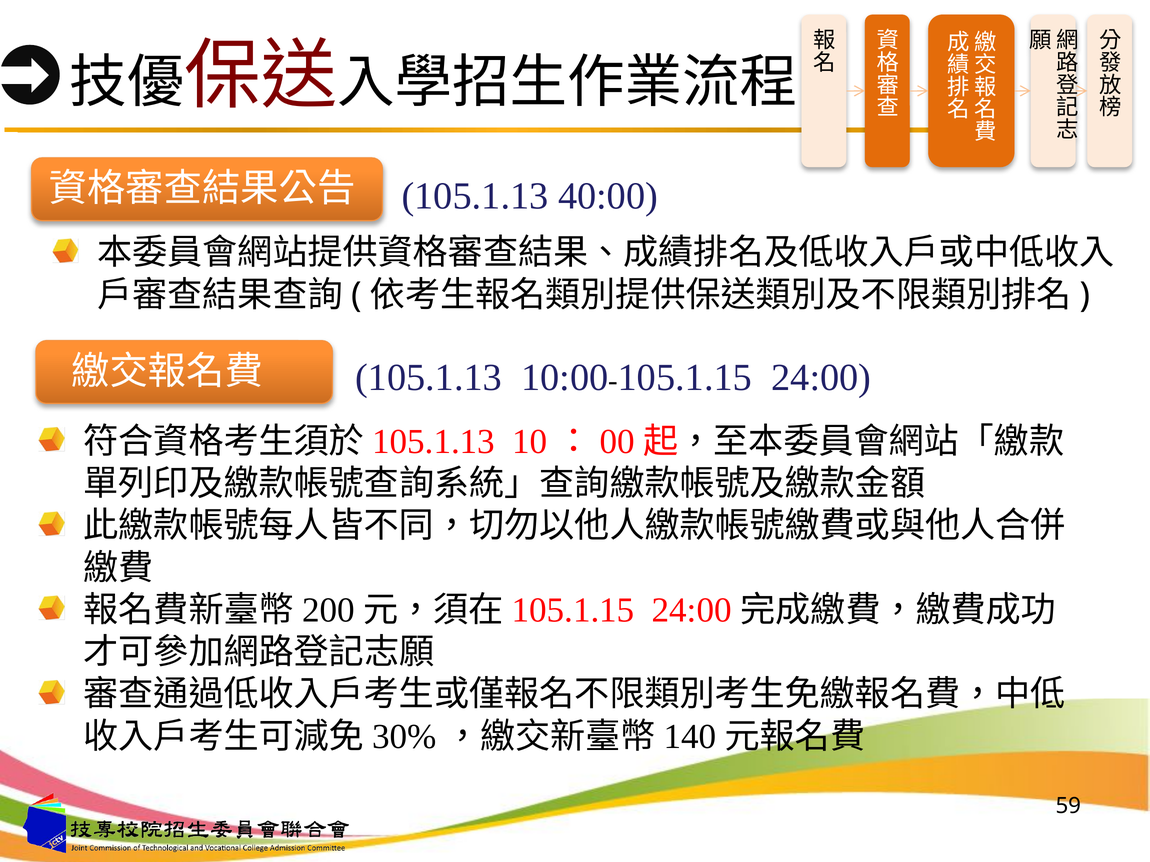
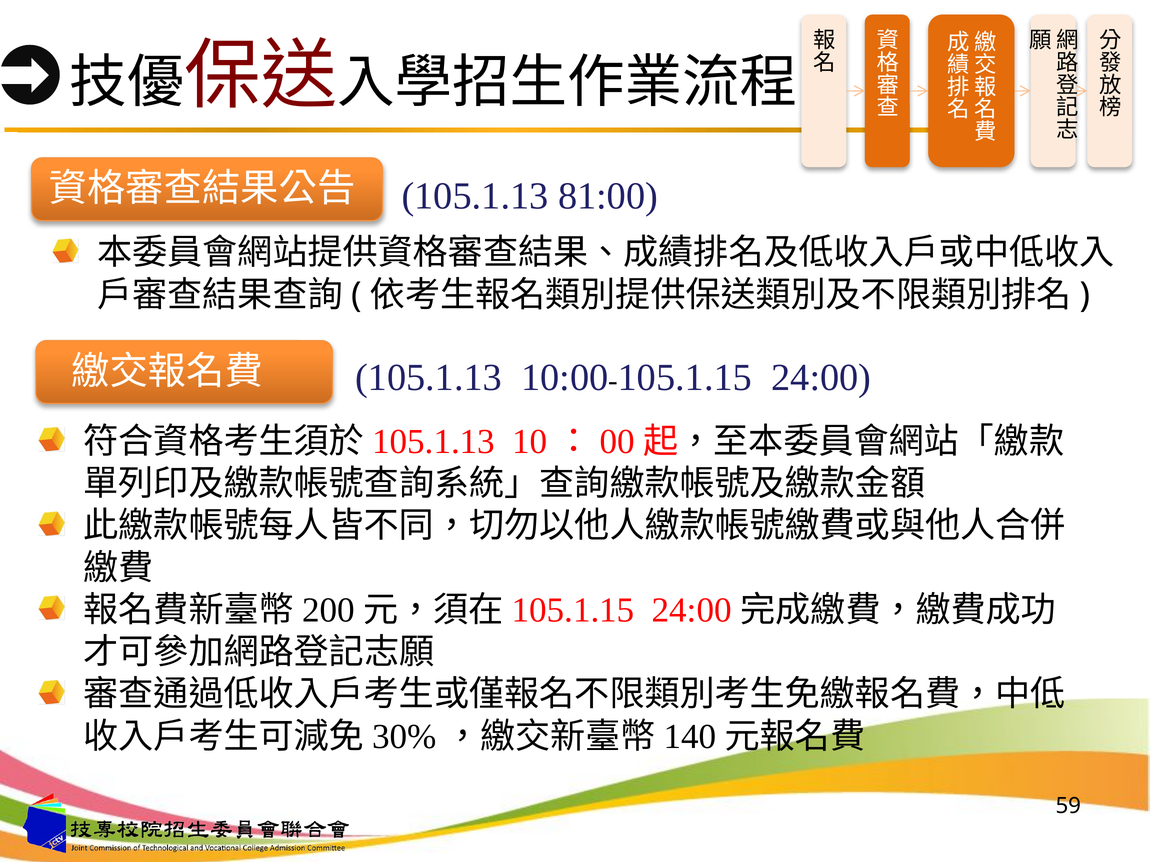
40:00: 40:00 -> 81:00
